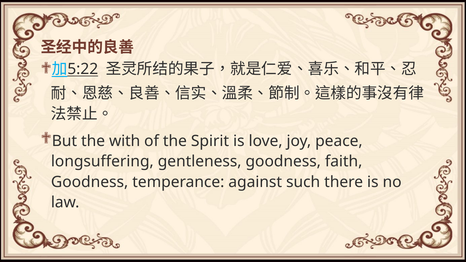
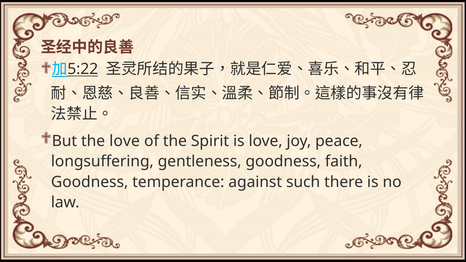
the with: with -> love
